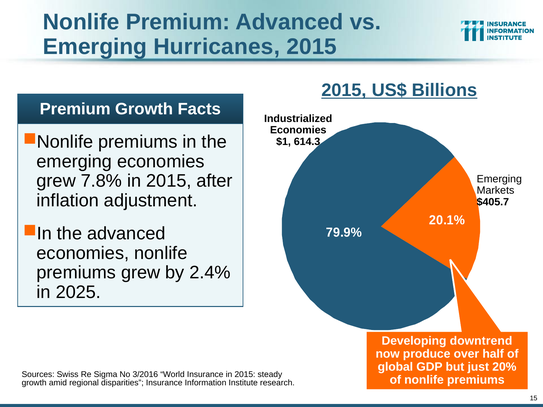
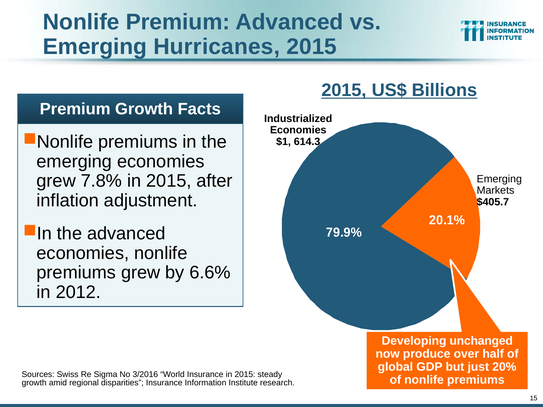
2.4%: 2.4% -> 6.6%
2025: 2025 -> 2012
downtrend: downtrend -> unchanged
